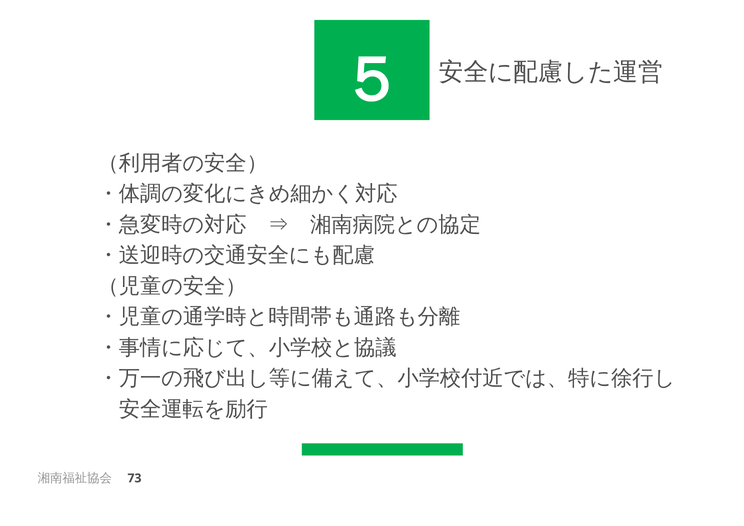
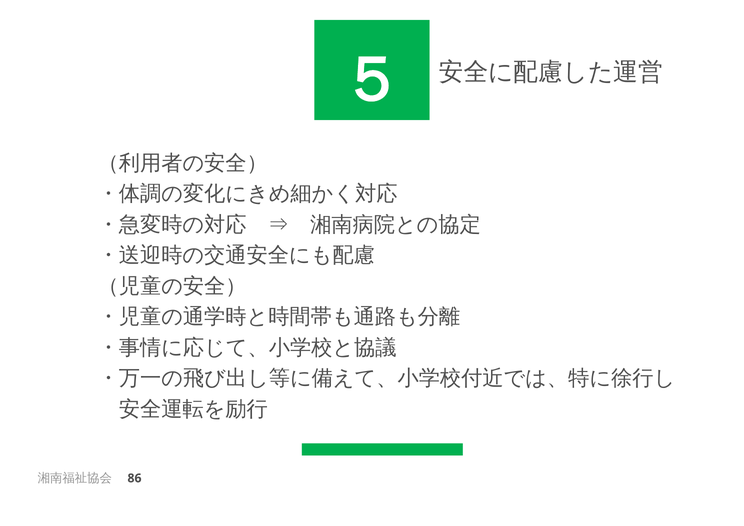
73: 73 -> 86
